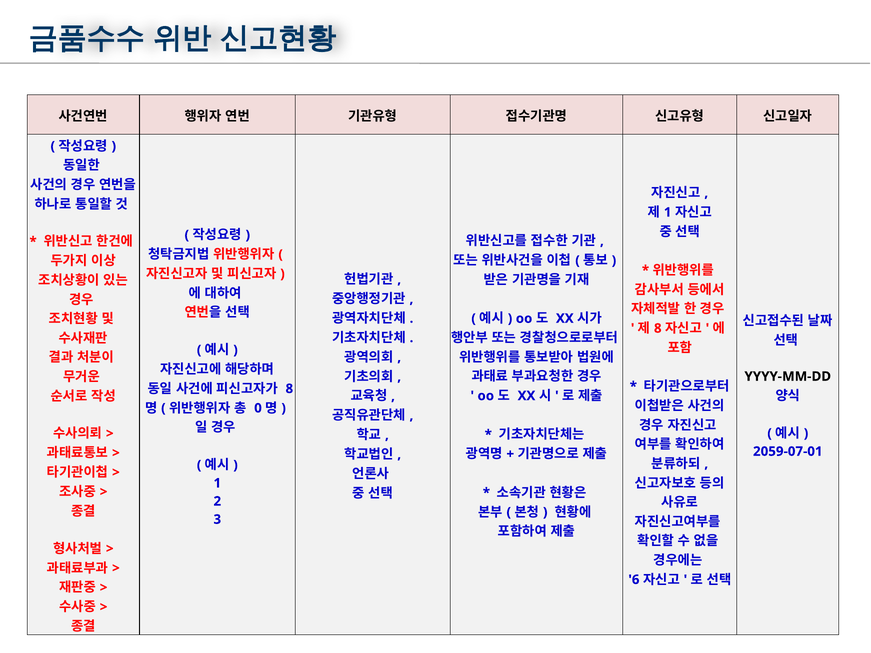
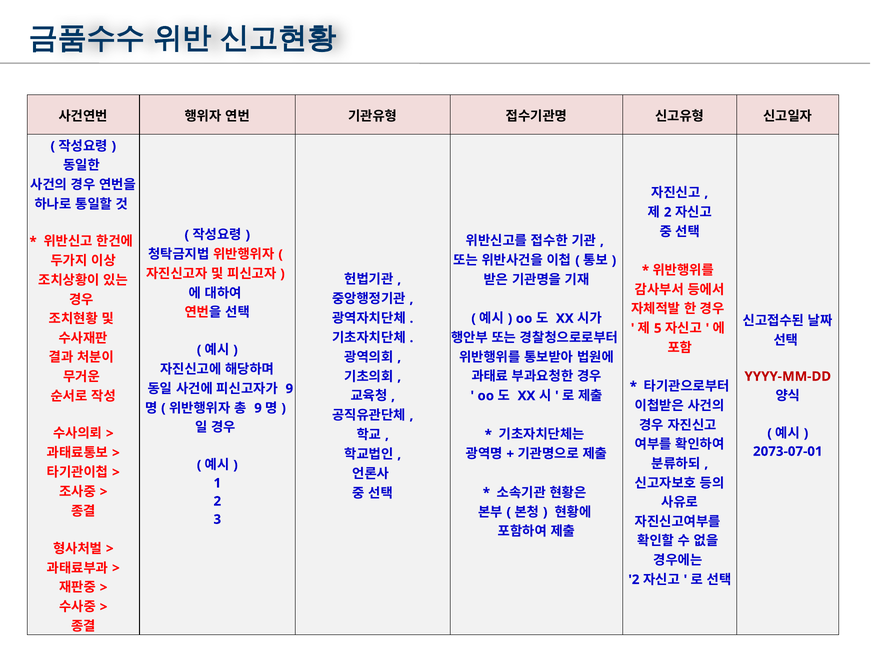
1 at (668, 212): 1 -> 2
8 at (658, 328): 8 -> 5
YYYY-MM-DD colour: black -> red
8 at (289, 389): 8 -> 9
0 at (258, 408): 0 -> 9
2059-07-01: 2059-07-01 -> 2073-07-01
6 at (634, 580): 6 -> 2
